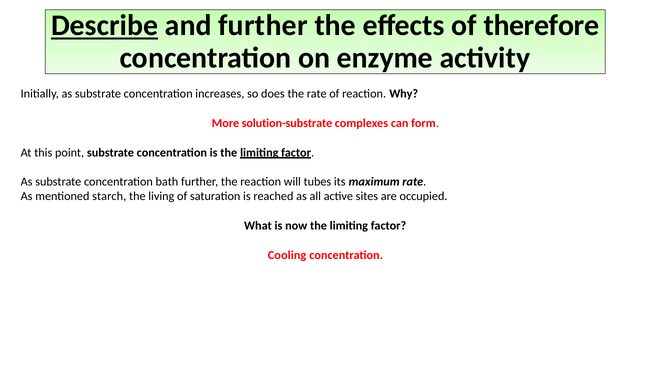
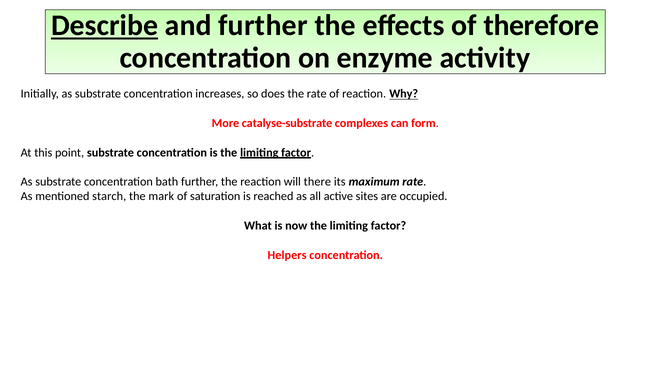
Why underline: none -> present
solution-substrate: solution-substrate -> catalyse-substrate
tubes: tubes -> there
living: living -> mark
Cooling: Cooling -> Helpers
